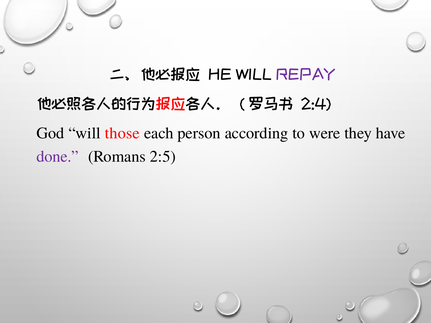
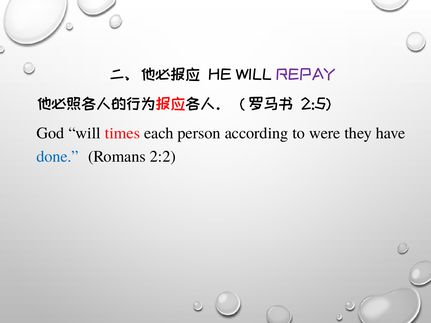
2:4: 2:4 -> 2:5
those: those -> times
done colour: purple -> blue
2:5: 2:5 -> 2:2
